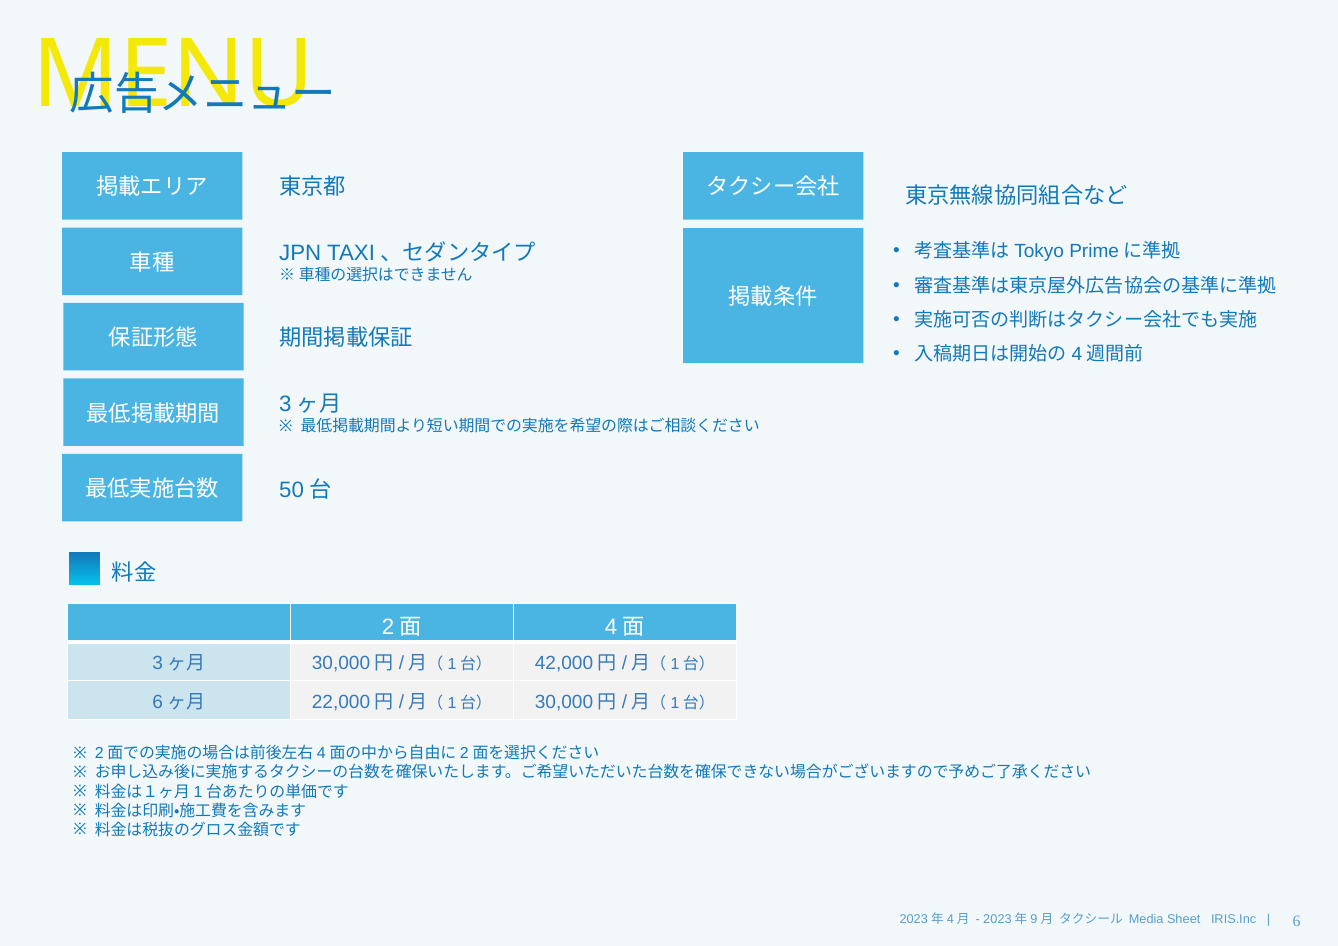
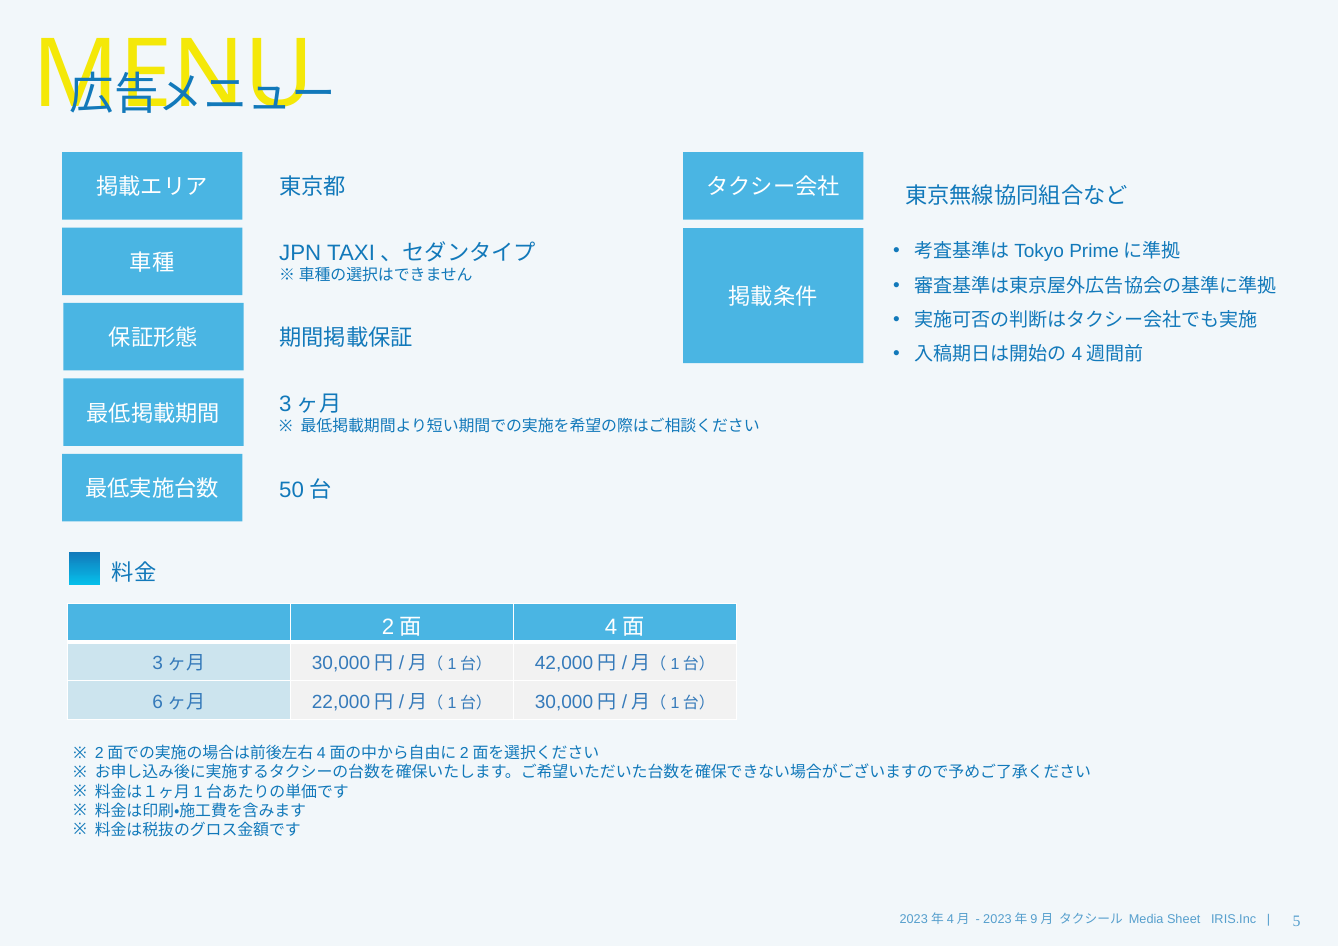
6: 6 -> 5
